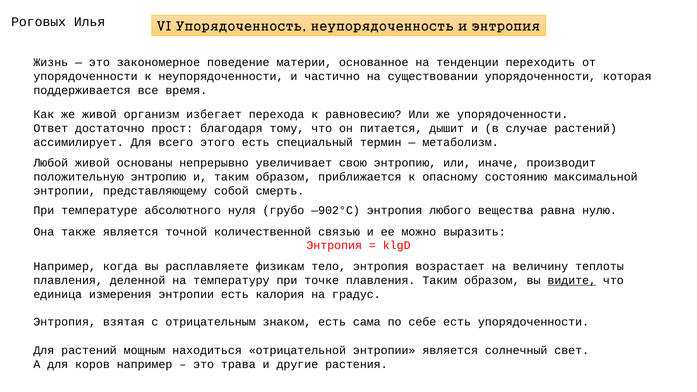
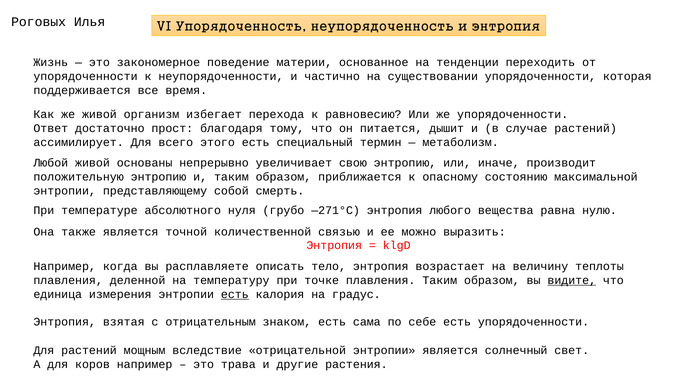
—902°С: —902°С -> —271°С
физикам: физикам -> описать
есть at (235, 294) underline: none -> present
находиться: находиться -> вследствие
